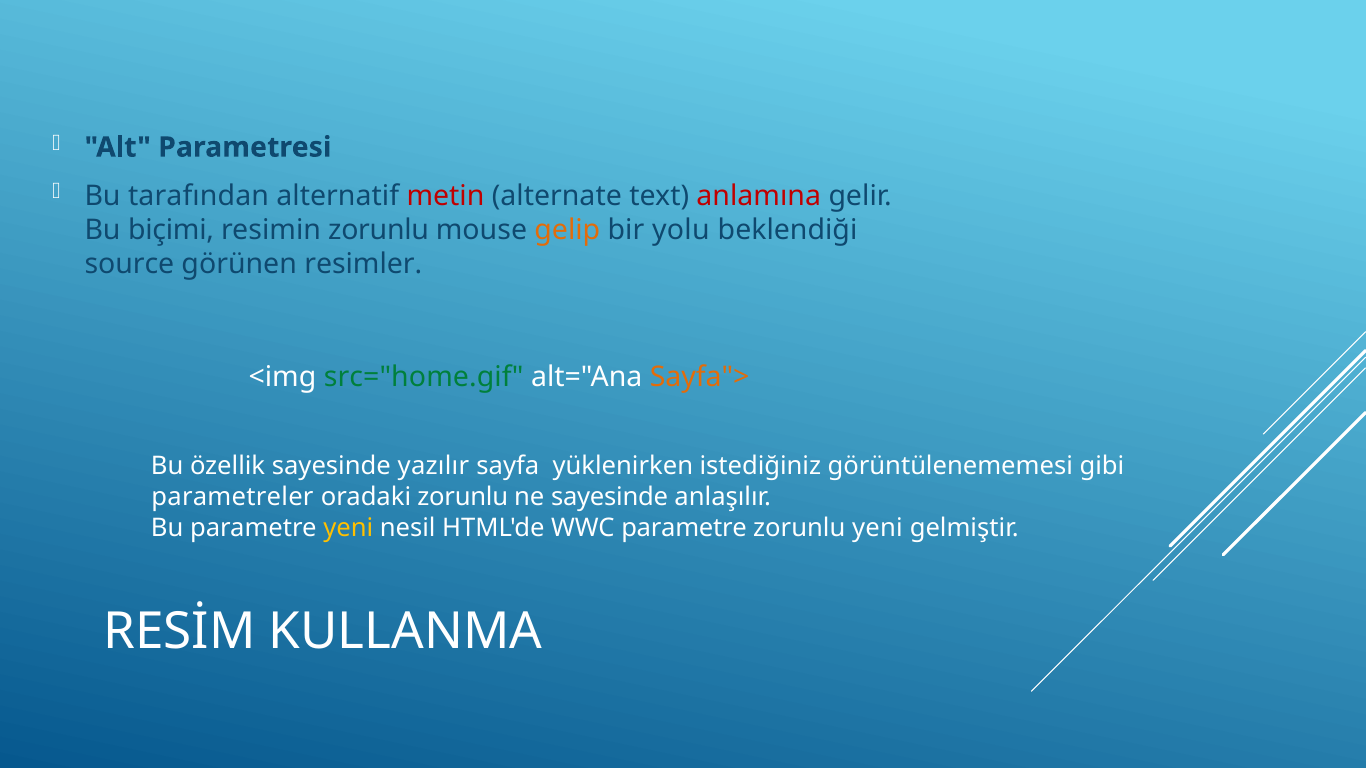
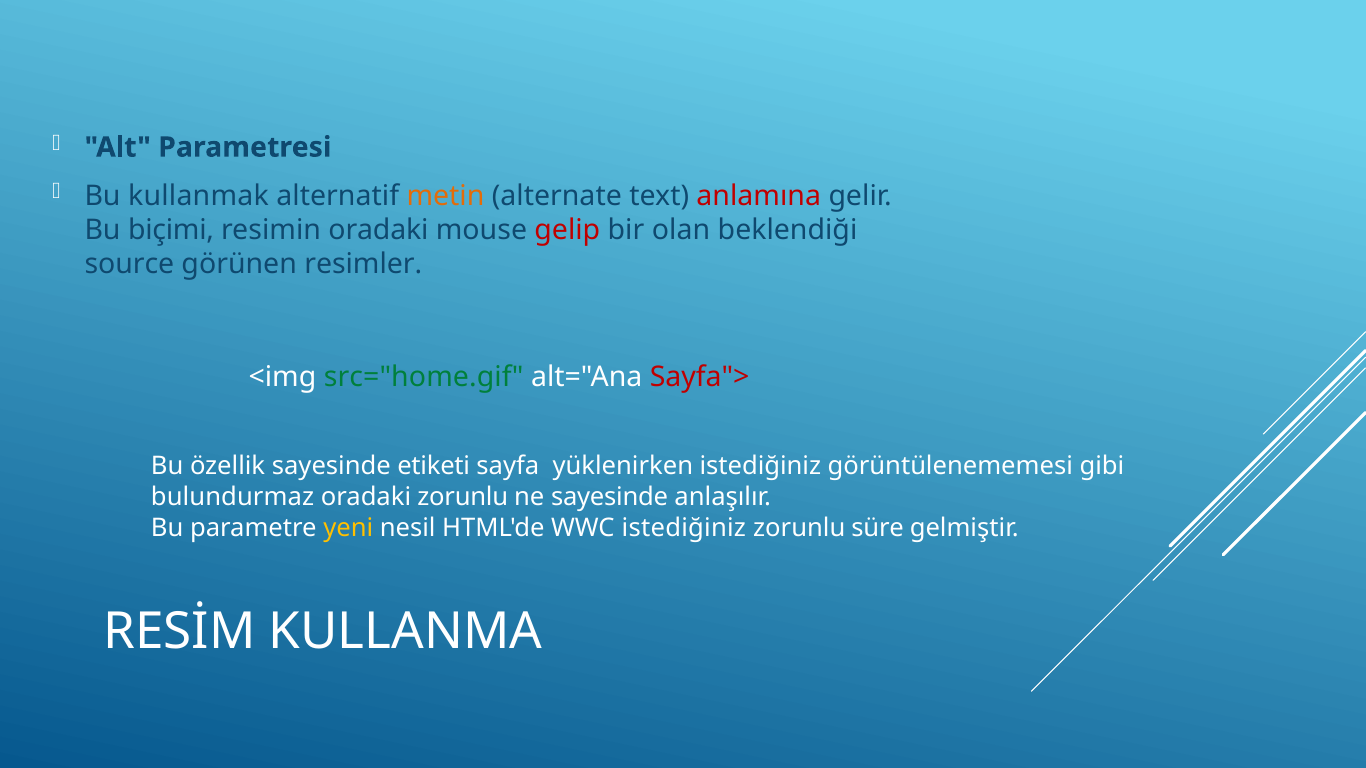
tarafından: tarafından -> kullanmak
metin colour: red -> orange
resimin zorunlu: zorunlu -> oradaki
gelip colour: orange -> red
yolu: yolu -> olan
Sayfa"> colour: orange -> red
yazılır: yazılır -> etiketi
parametreler: parametreler -> bulundurmaz
WWC parametre: parametre -> istediğiniz
zorunlu yeni: yeni -> süre
